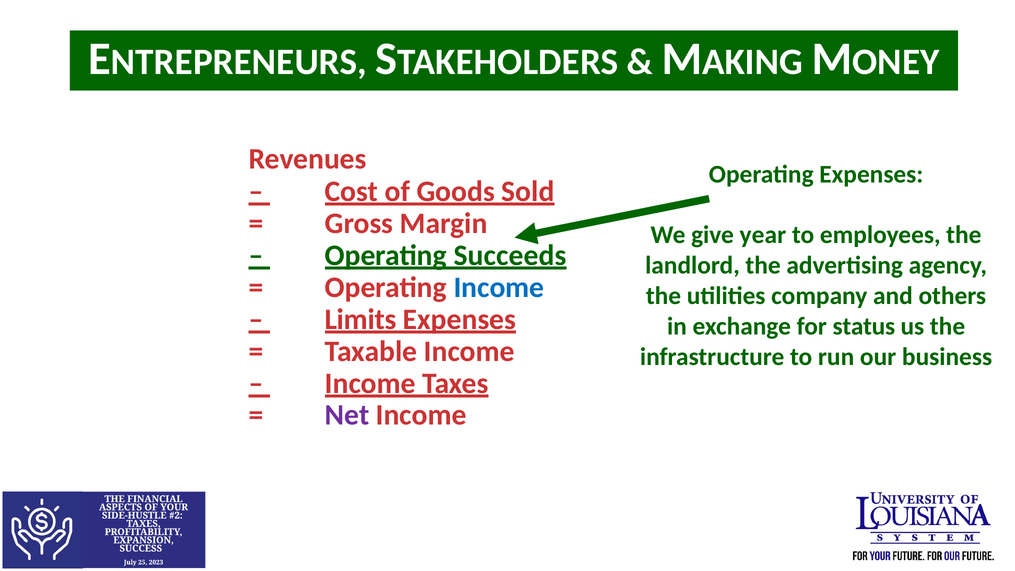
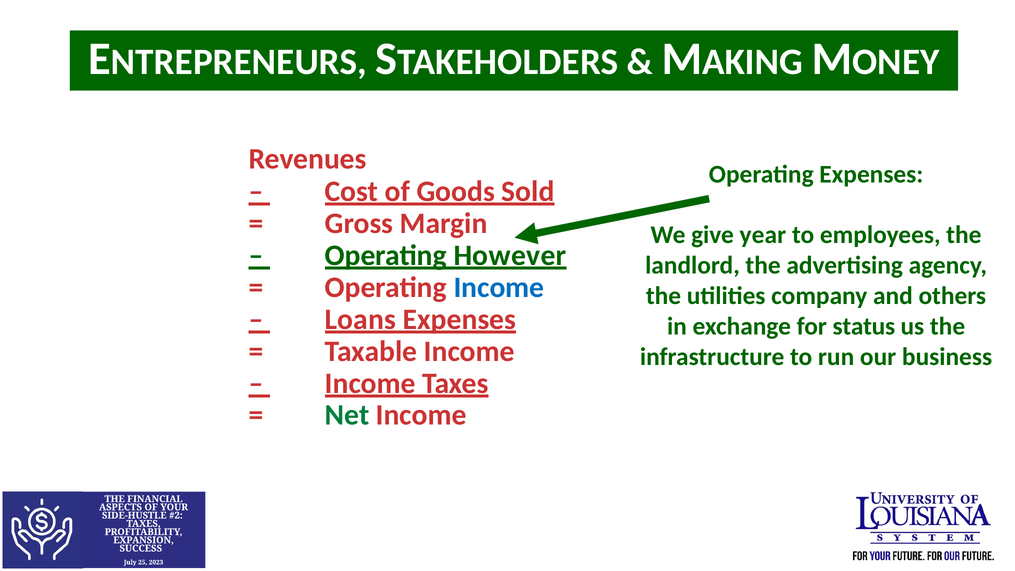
Succeeds: Succeeds -> However
Limits: Limits -> Loans
Net colour: purple -> green
